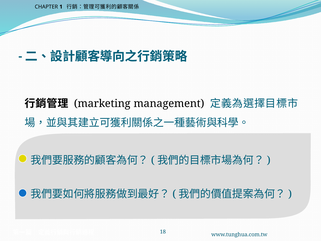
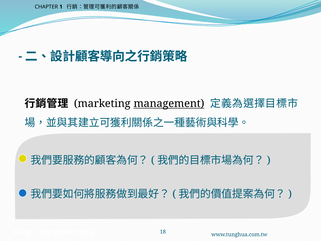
management underline: none -> present
